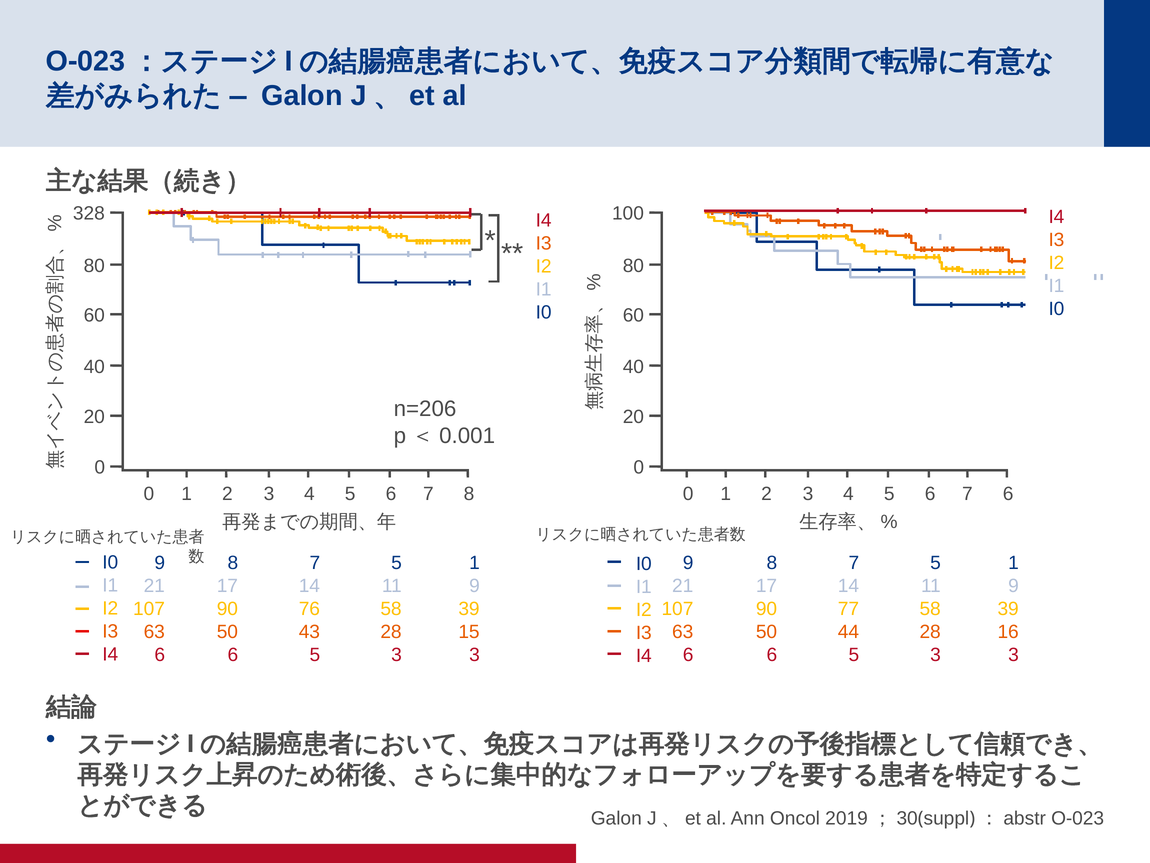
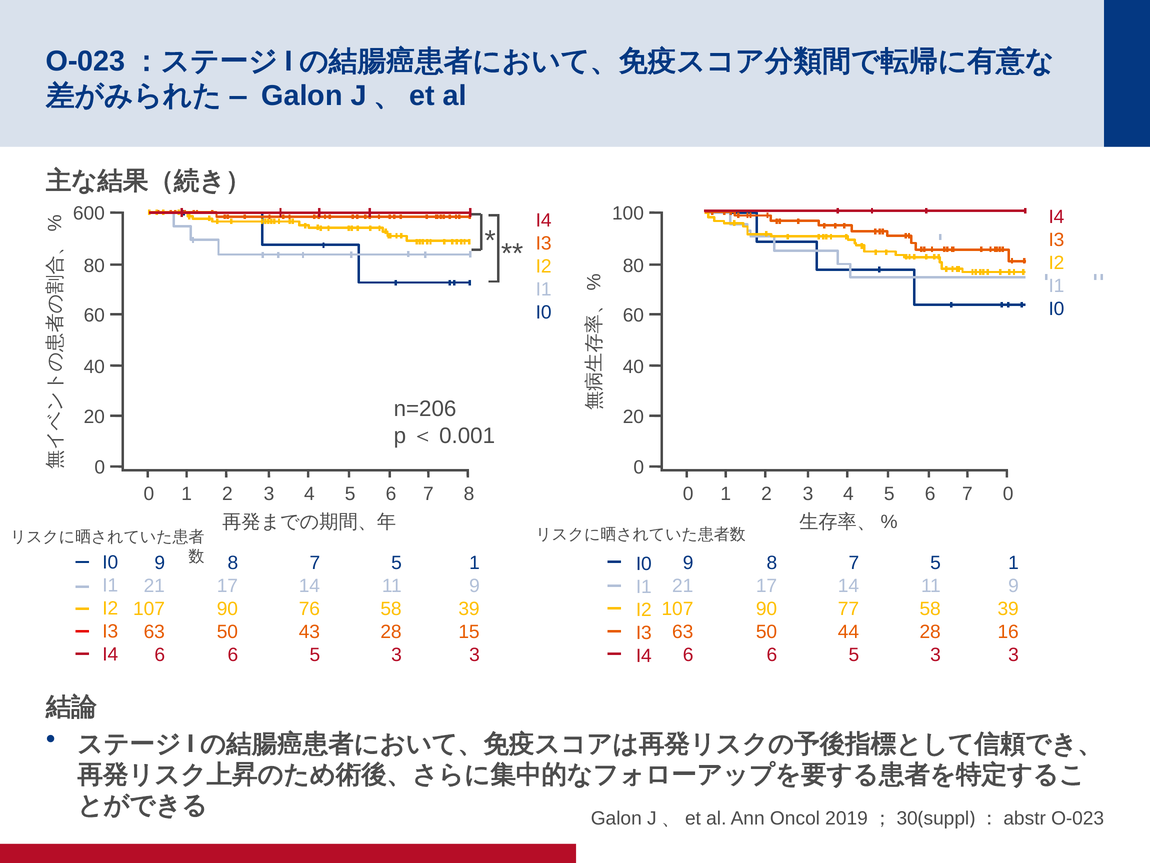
328: 328 -> 600
7 6: 6 -> 0
